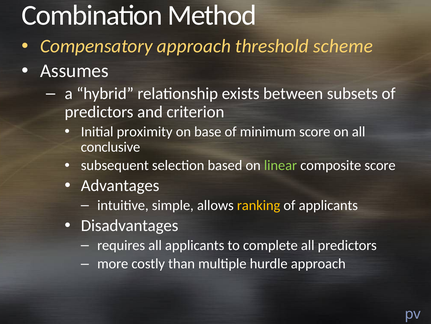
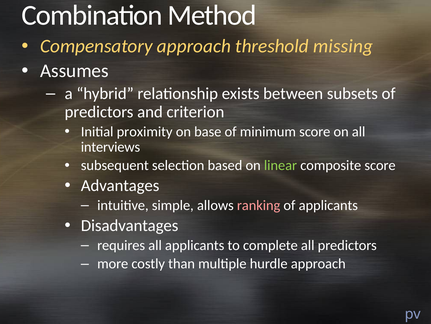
scheme: scheme -> missing
conclusive: conclusive -> interviews
ranking colour: yellow -> pink
